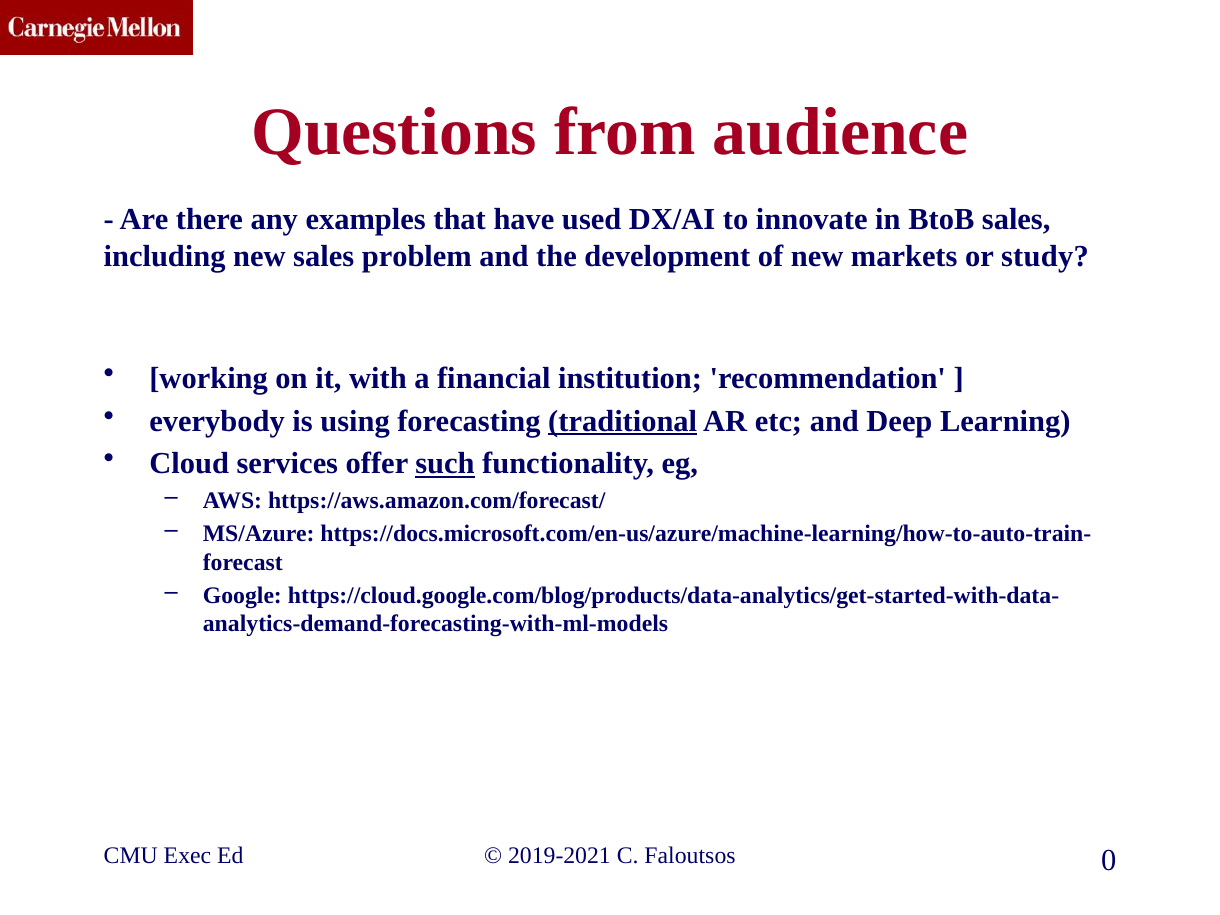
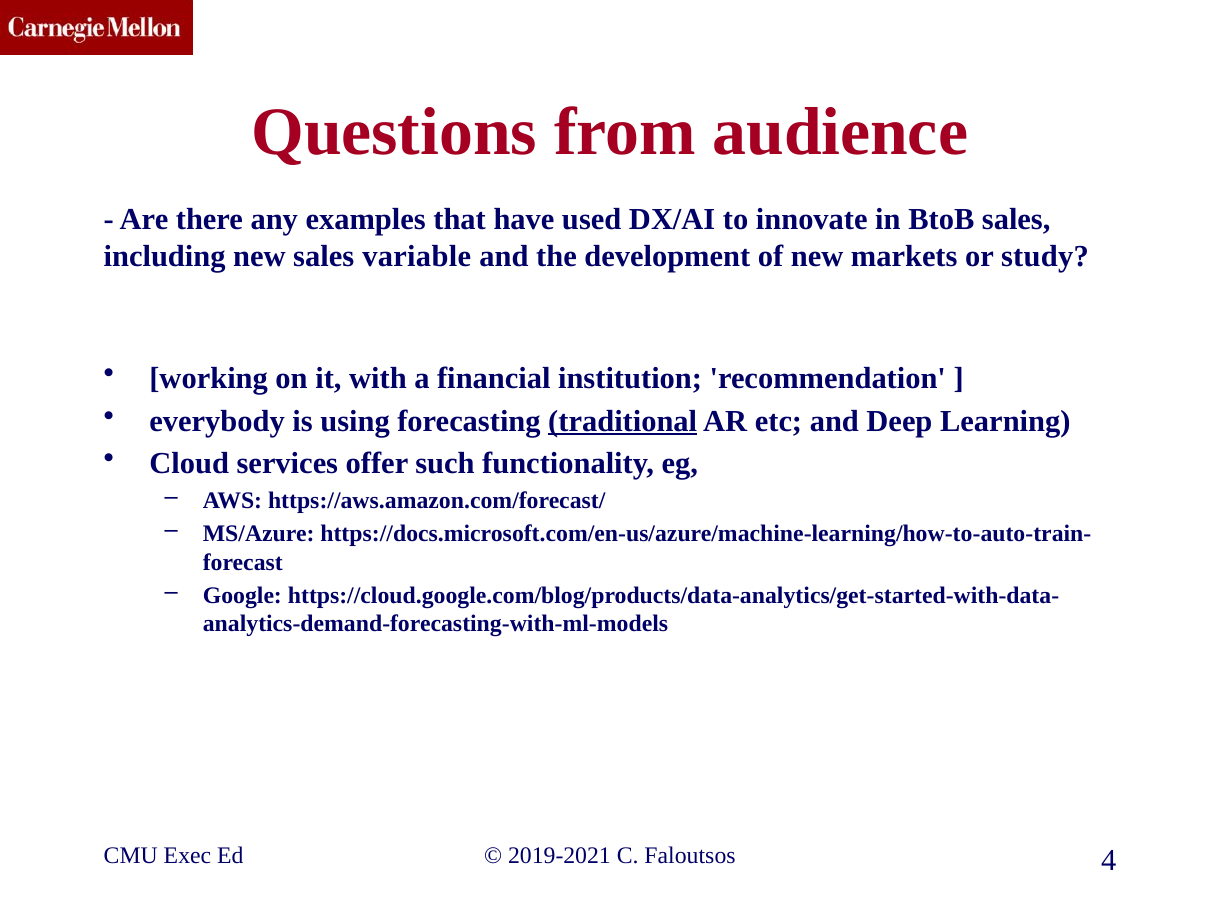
problem: problem -> variable
such underline: present -> none
0: 0 -> 4
